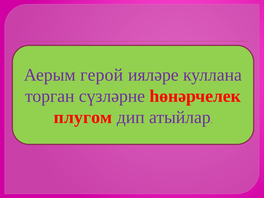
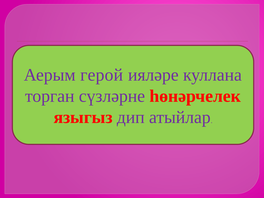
плугом: плугом -> языгыз
